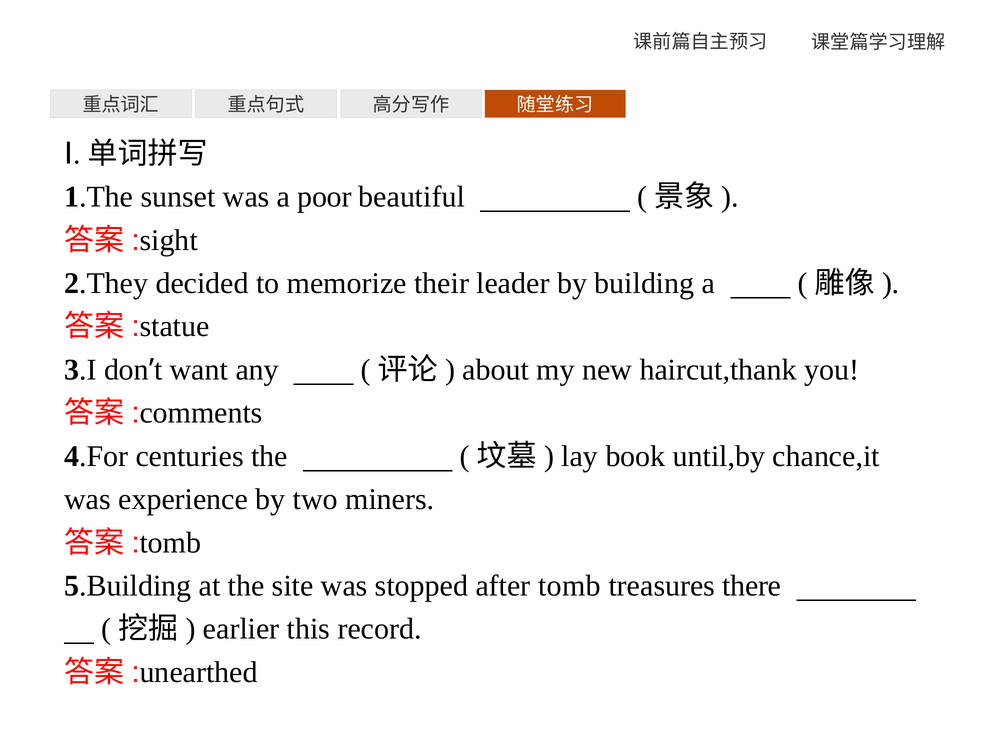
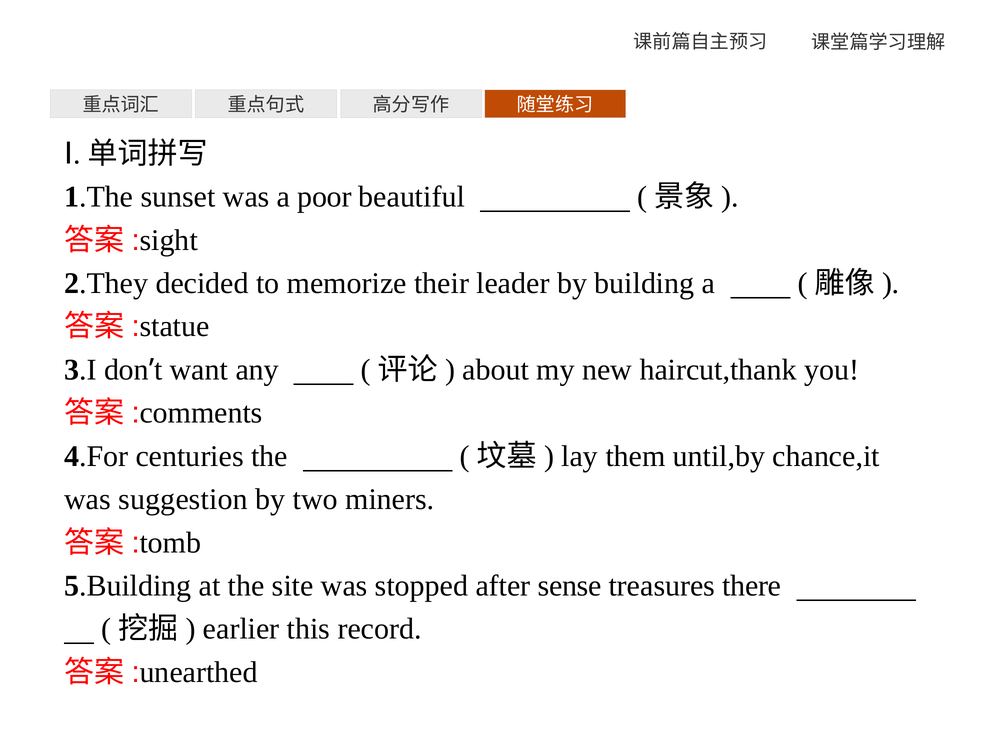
book: book -> them
experience: experience -> suggestion
tomb: tomb -> sense
